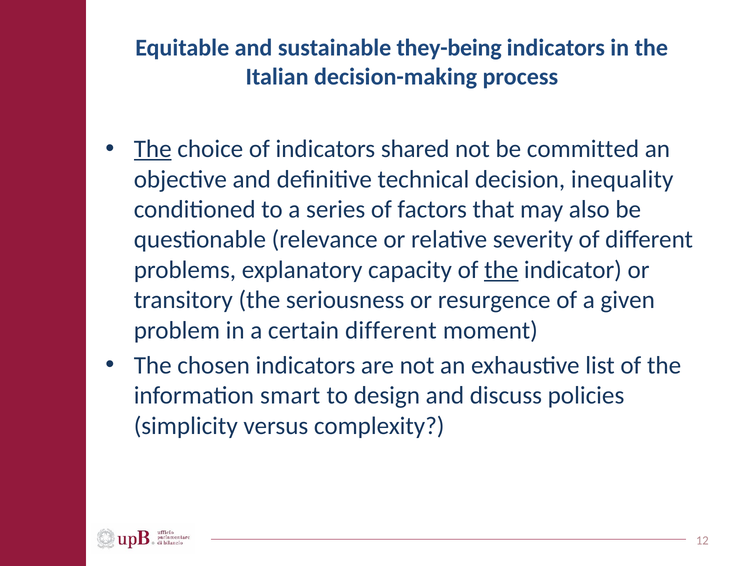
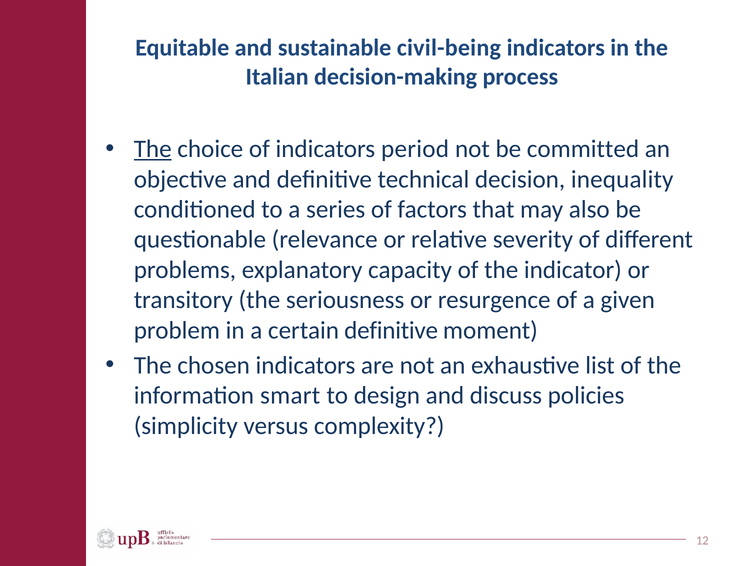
they-being: they-being -> civil-being
shared: shared -> period
the at (501, 270) underline: present -> none
certain different: different -> definitive
